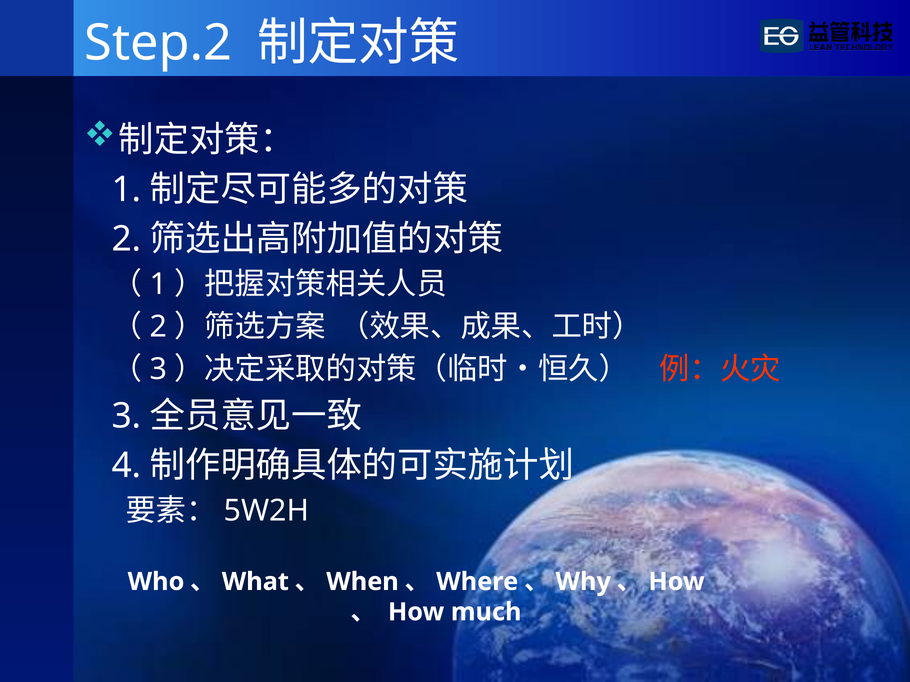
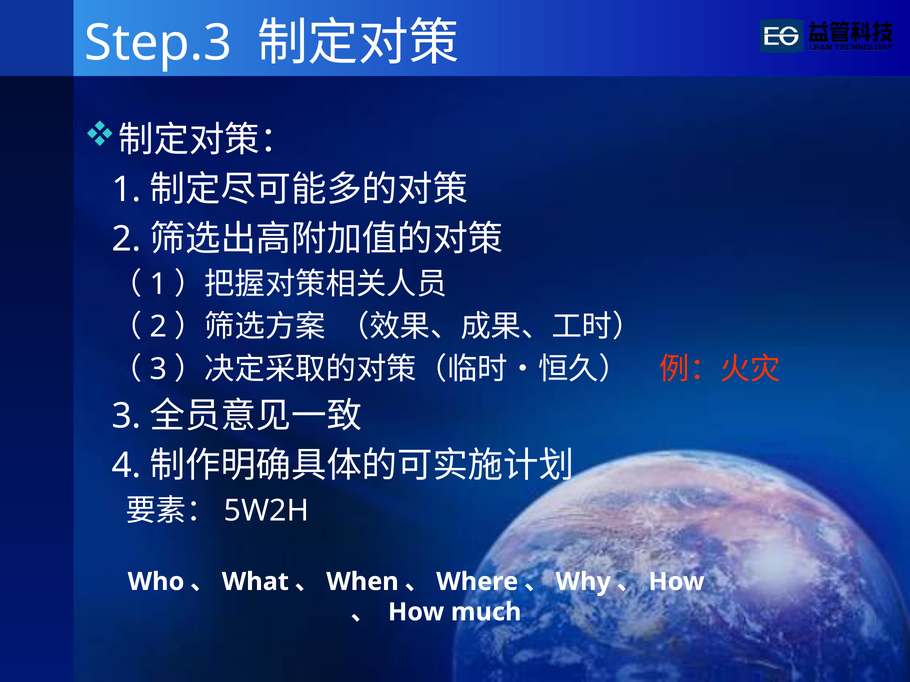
Step.2: Step.2 -> Step.3
